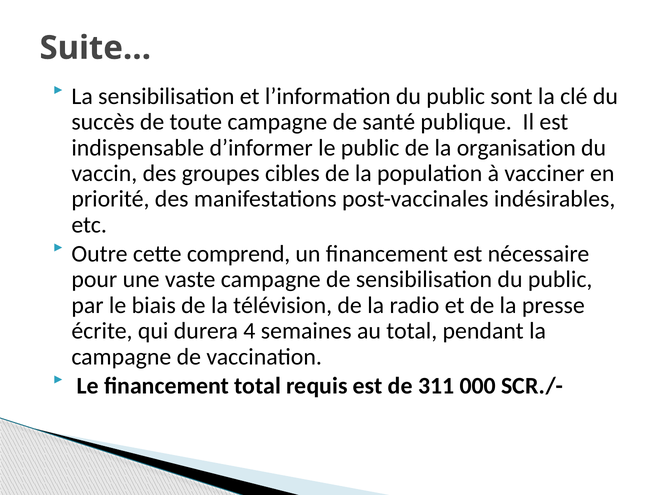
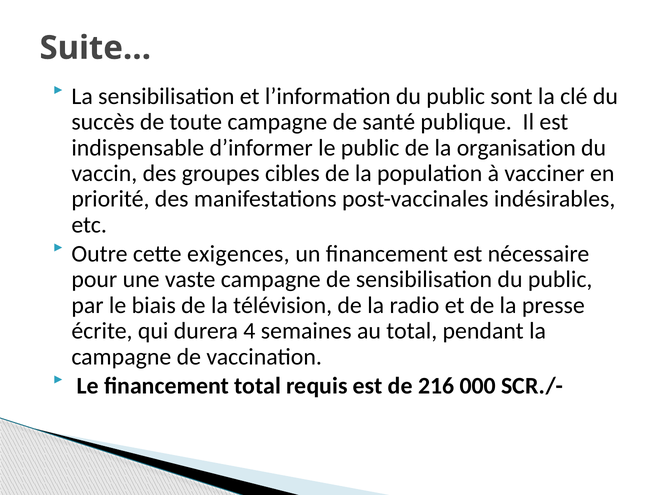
comprend: comprend -> exigences
311: 311 -> 216
